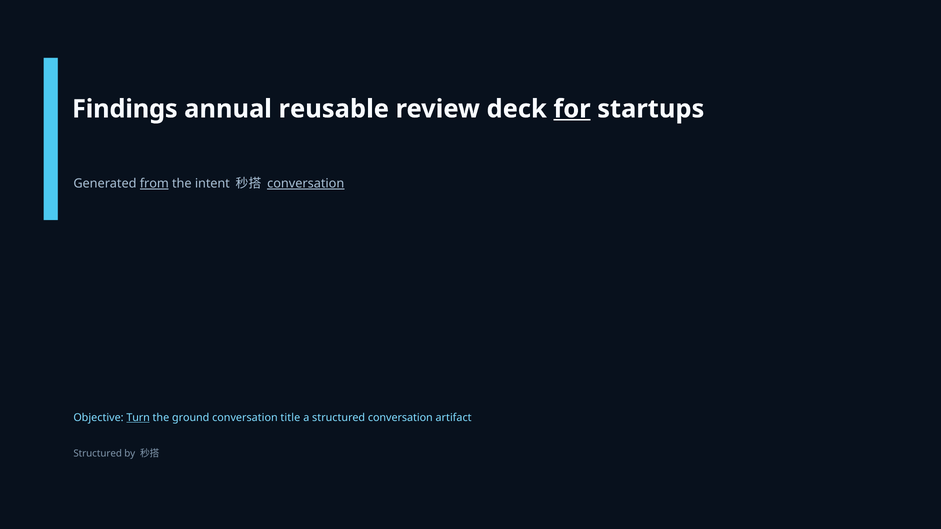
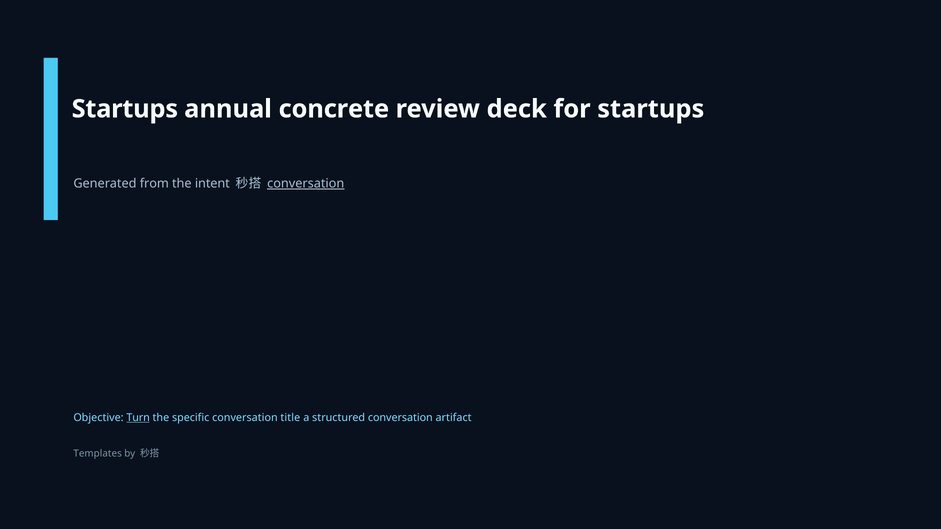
Findings at (125, 109): Findings -> Startups
reusable: reusable -> concrete
for underline: present -> none
from underline: present -> none
ground: ground -> specific
Structured at (98, 454): Structured -> Templates
